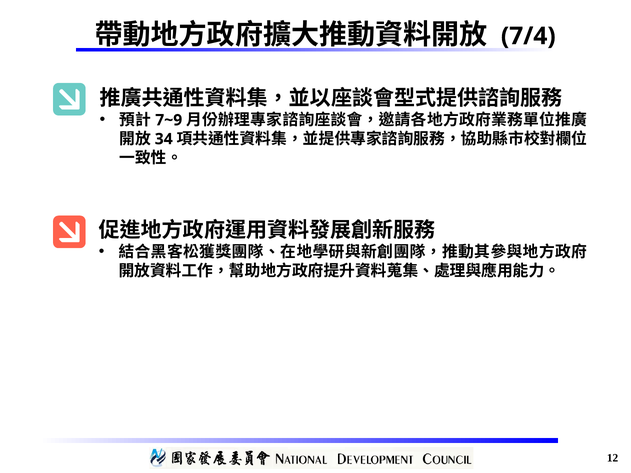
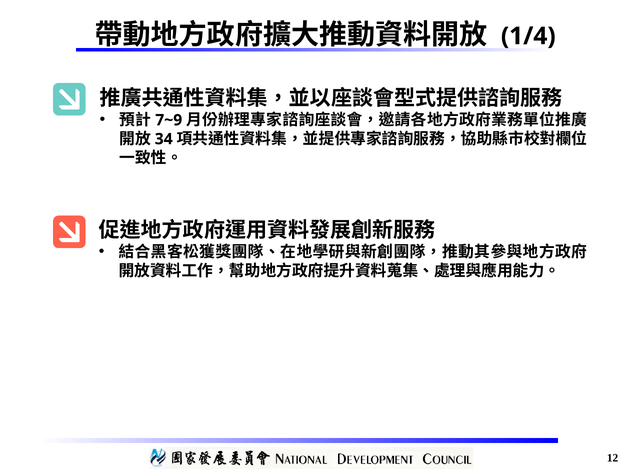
7/4: 7/4 -> 1/4
